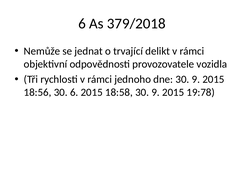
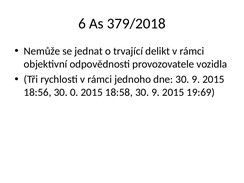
30 6: 6 -> 0
19:78: 19:78 -> 19:69
